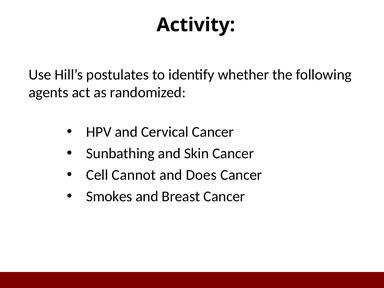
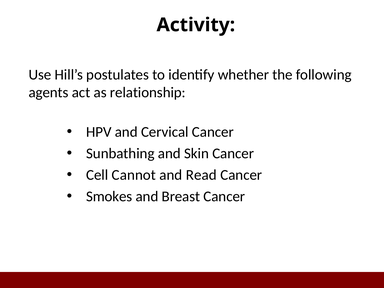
randomized: randomized -> relationship
Does: Does -> Read
